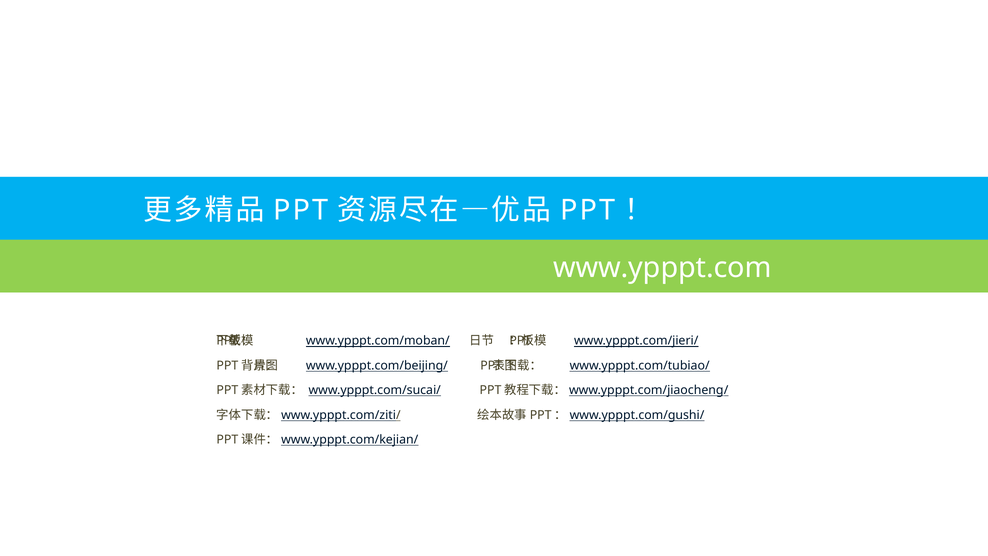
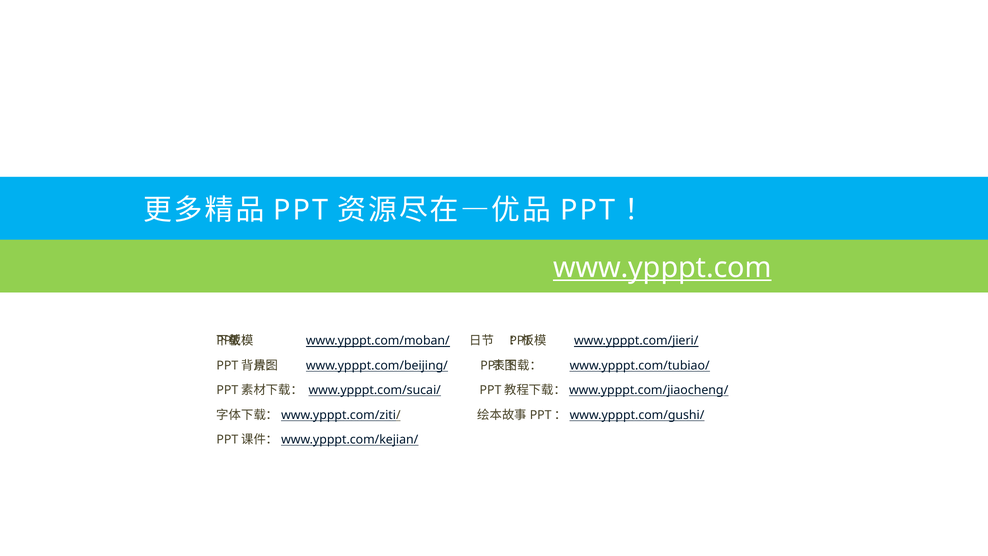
www.ypppt.com underline: none -> present
